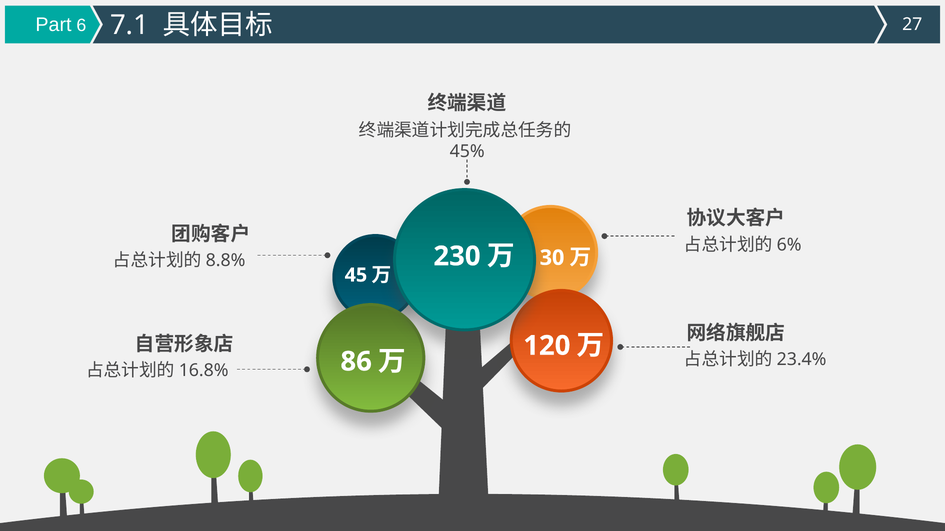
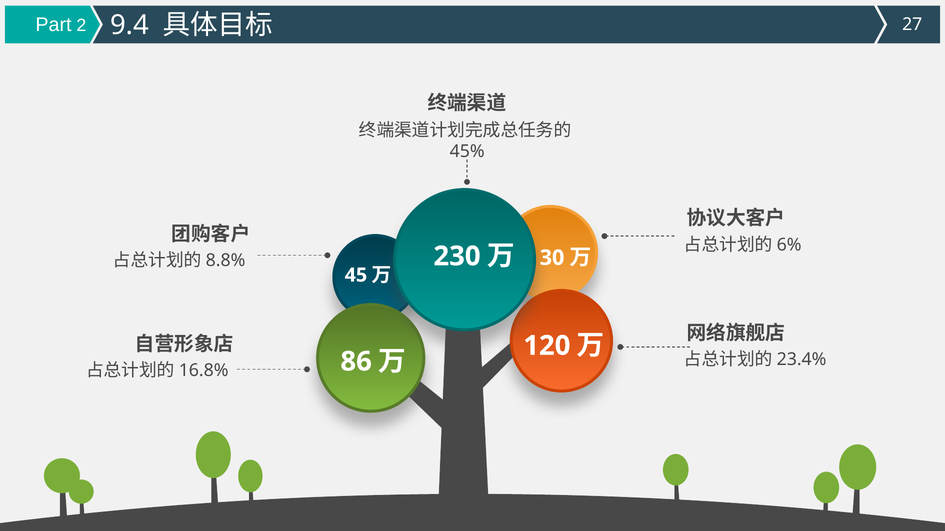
6: 6 -> 2
7.1: 7.1 -> 9.4
